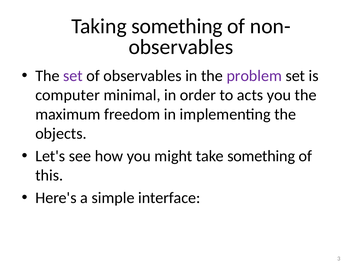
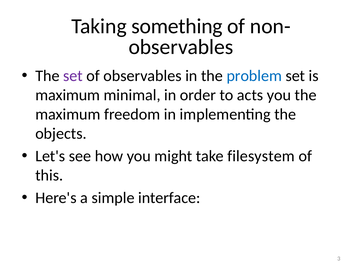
problem colour: purple -> blue
computer at (68, 95): computer -> maximum
take something: something -> filesystem
